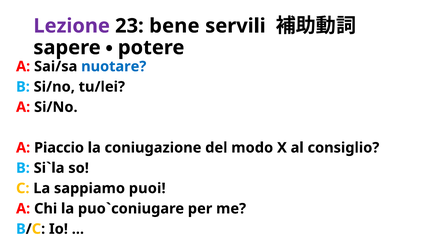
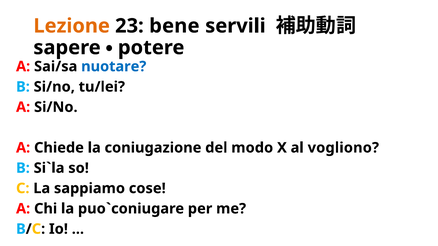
Lezione colour: purple -> orange
Piaccio: Piaccio -> Chiede
consiglio: consiglio -> vogliono
puoi: puoi -> cose
